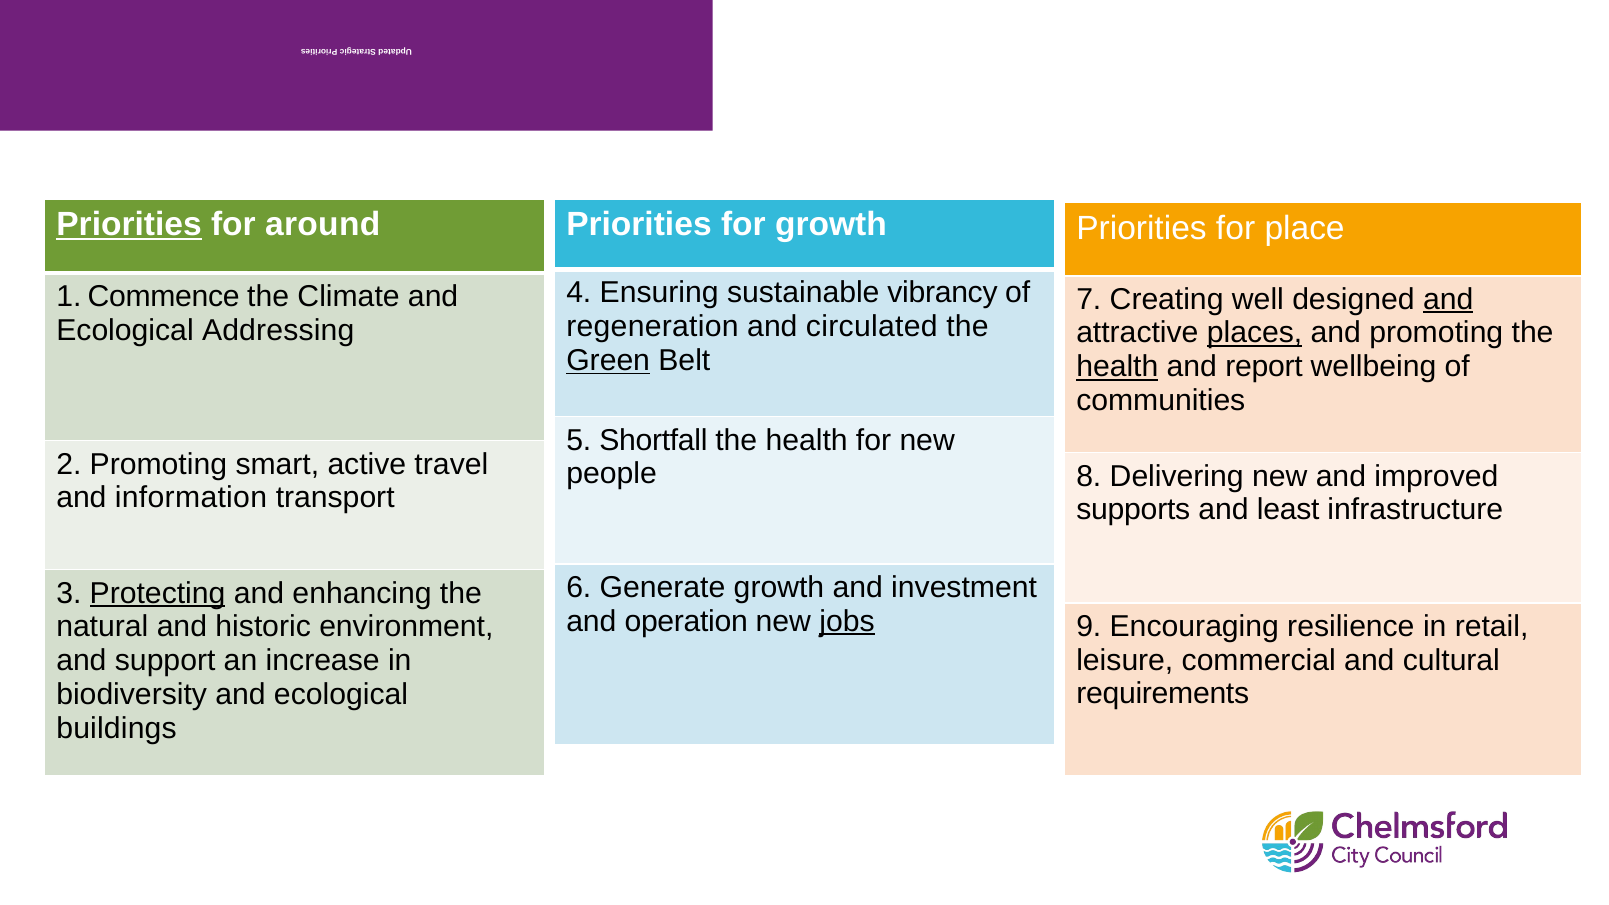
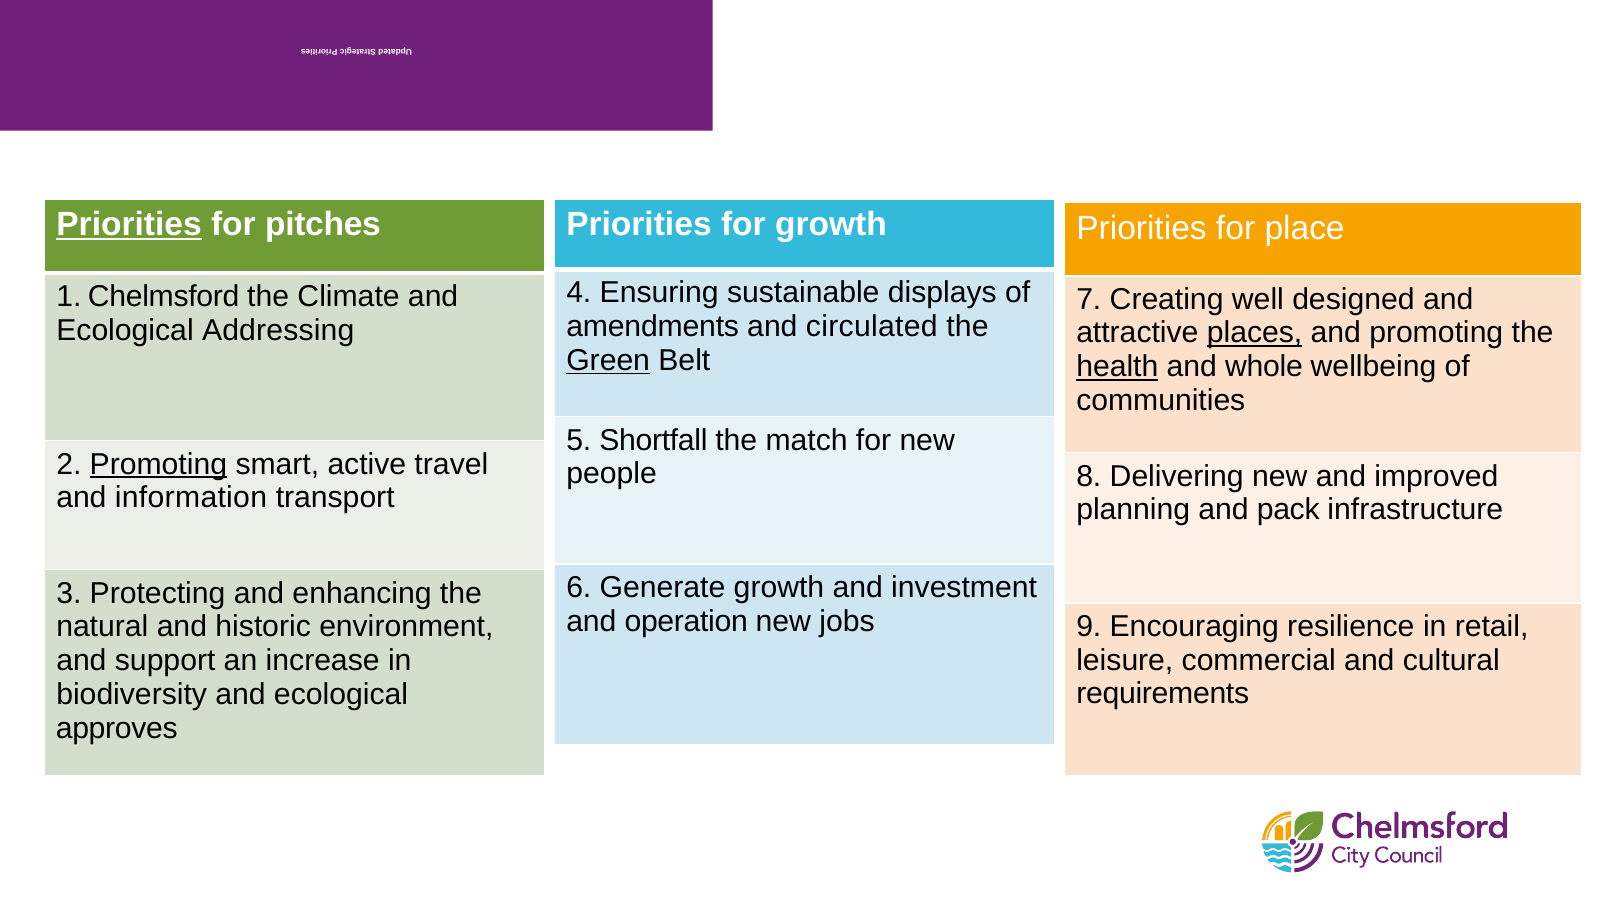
around: around -> pitches
vibrancy: vibrancy -> displays
Commence: Commence -> Chelmsford
and at (1448, 299) underline: present -> none
regeneration: regeneration -> amendments
report: report -> whole
health at (807, 440): health -> match
Promoting at (158, 464) underline: none -> present
supports: supports -> planning
least: least -> pack
Protecting underline: present -> none
jobs underline: present -> none
buildings: buildings -> approves
